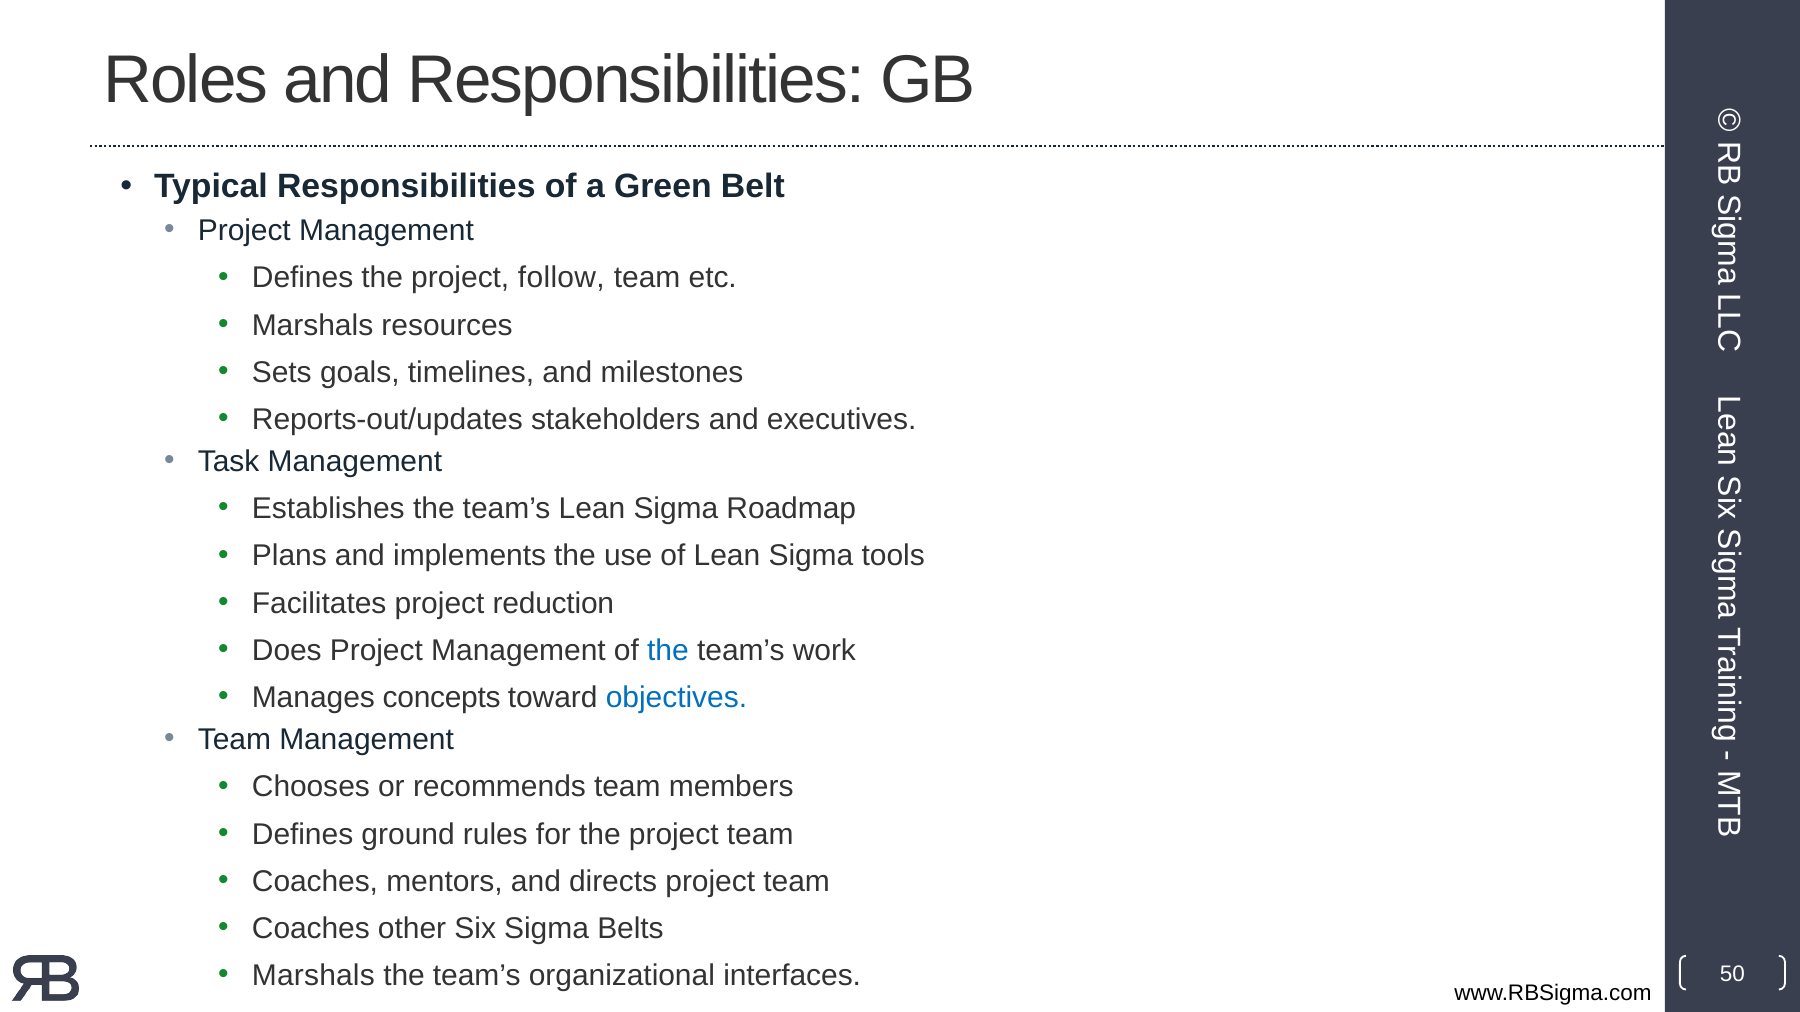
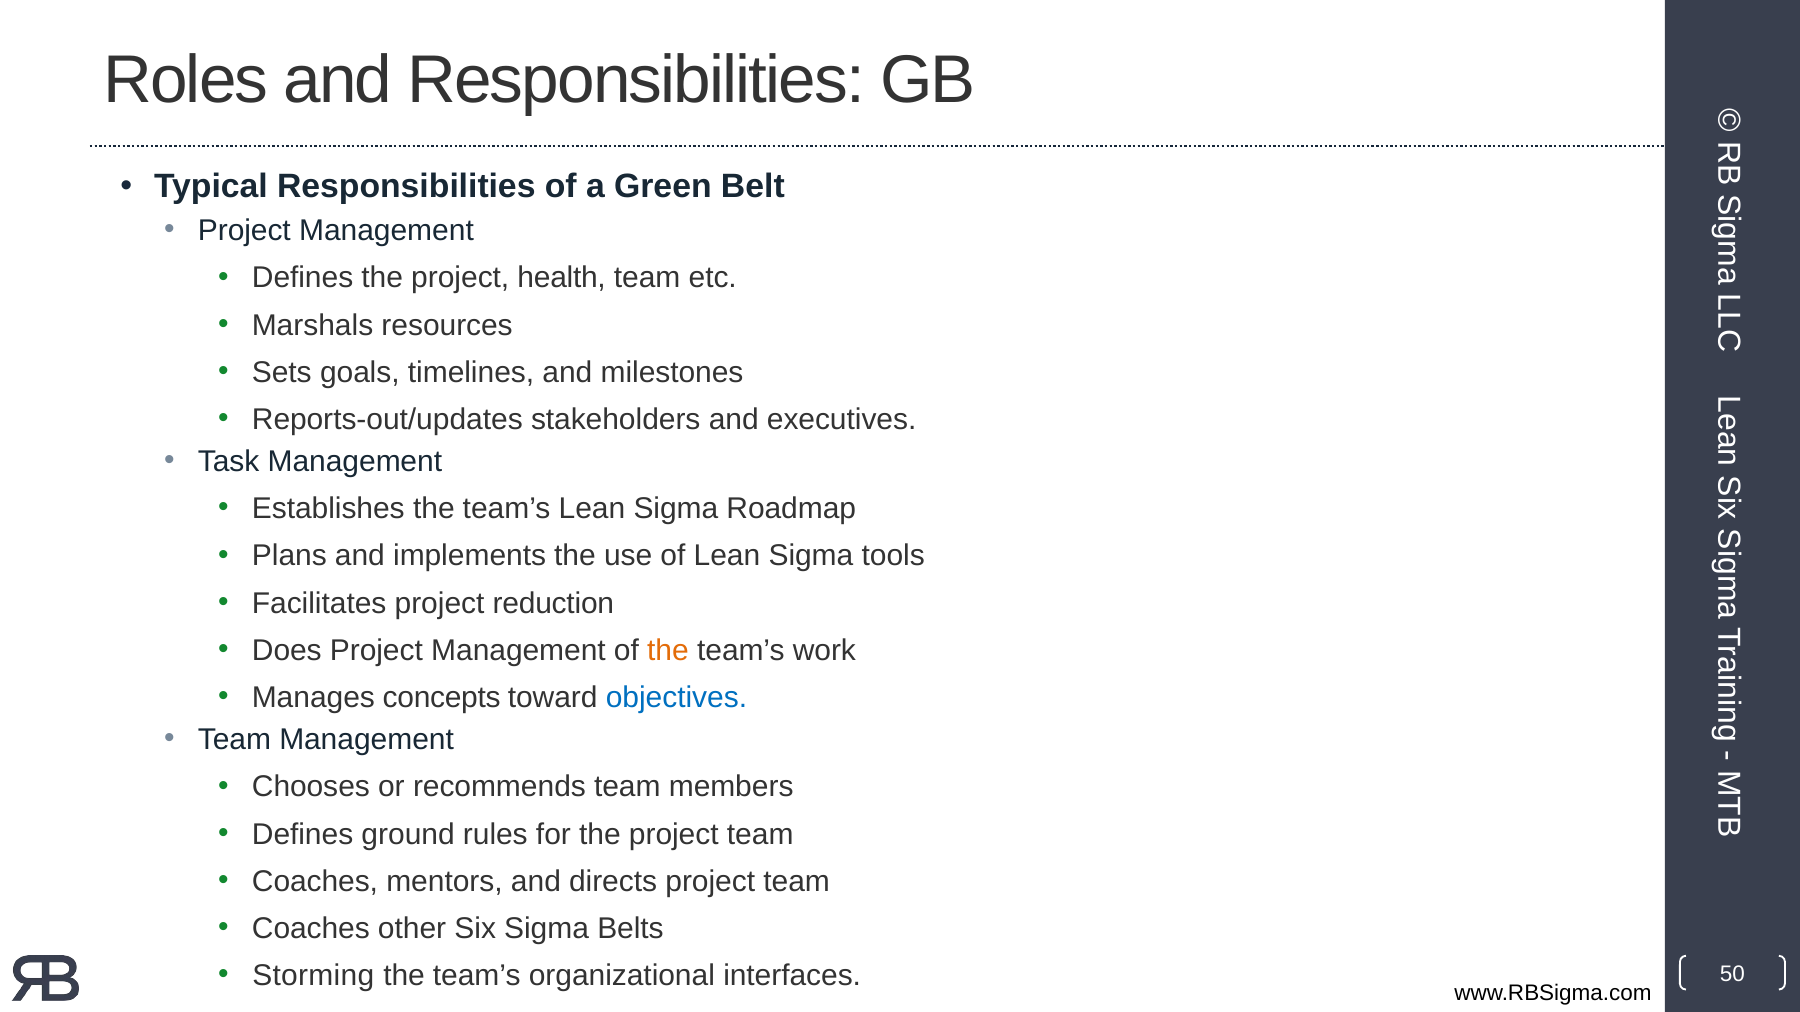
follow: follow -> health
the at (668, 651) colour: blue -> orange
Marshals at (313, 976): Marshals -> Storming
